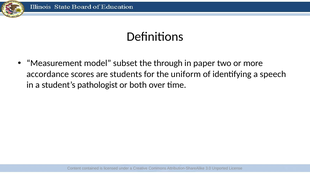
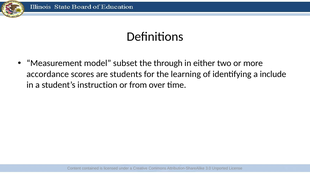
paper: paper -> either
uniform: uniform -> learning
speech: speech -> include
pathologist: pathologist -> instruction
both: both -> from
